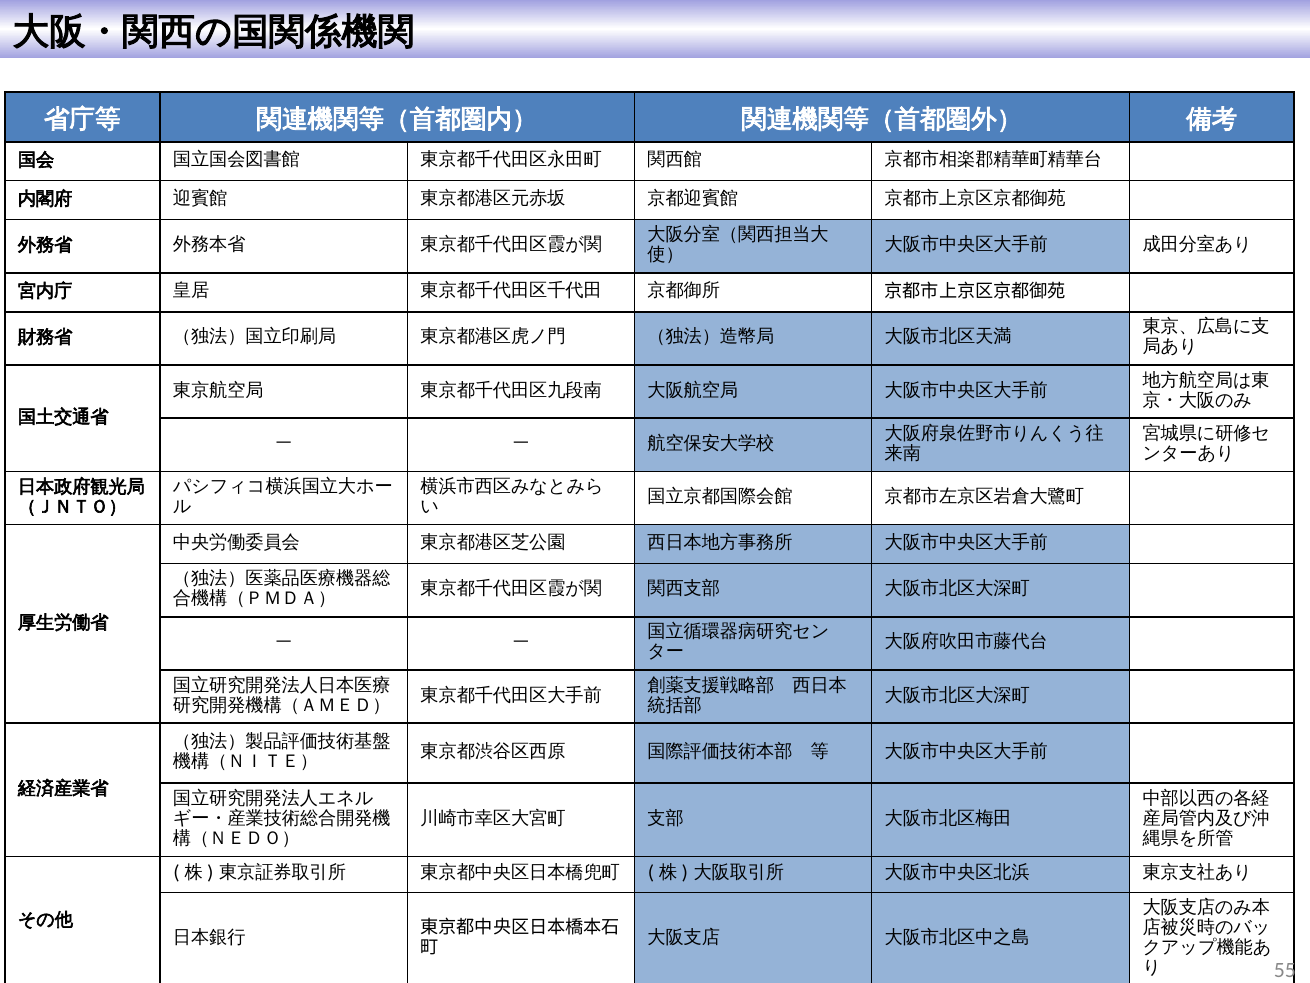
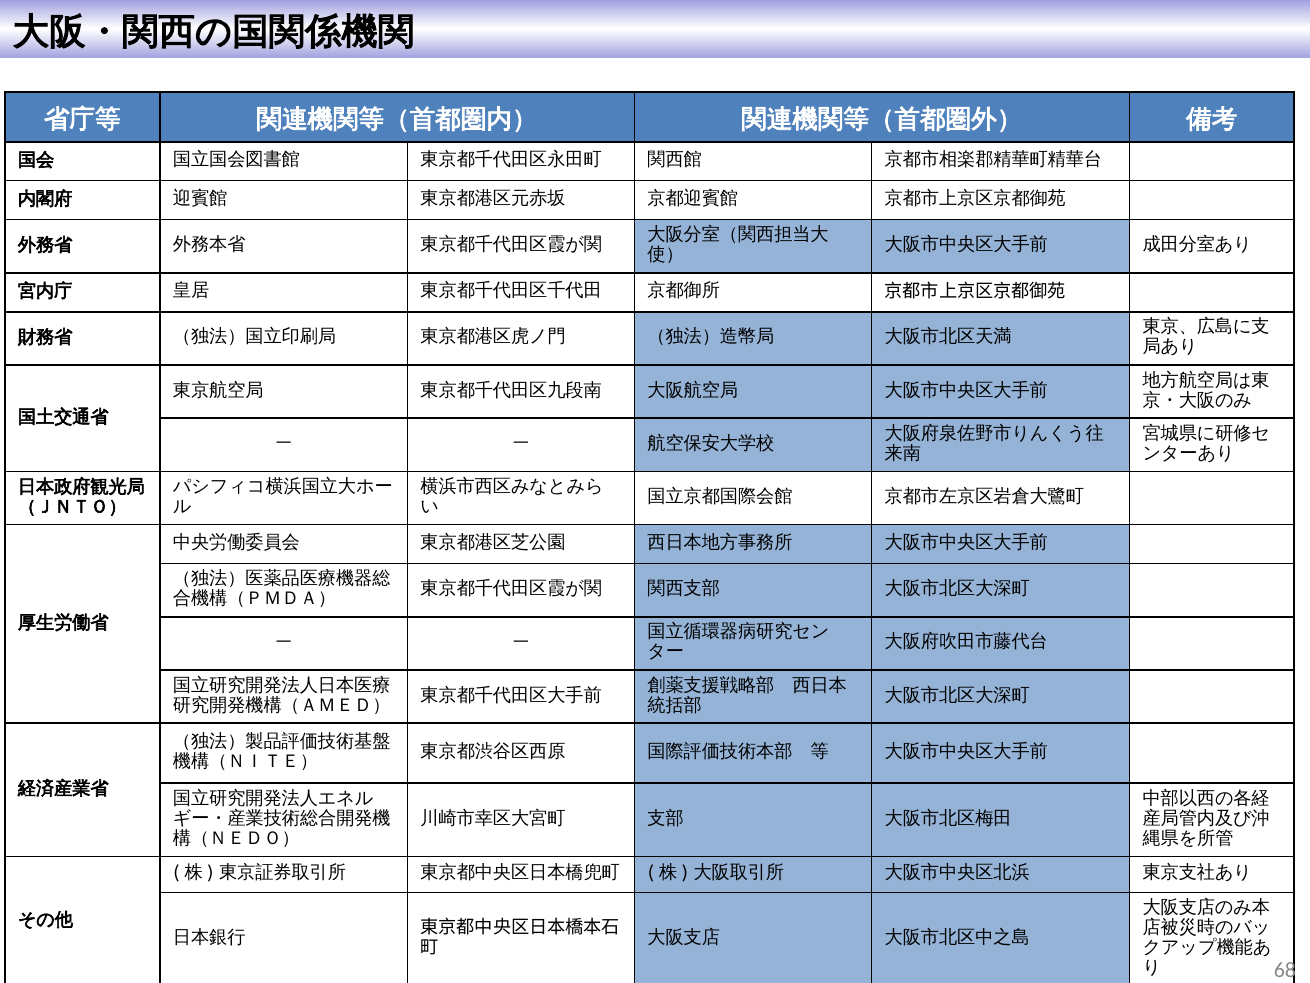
55: 55 -> 68
